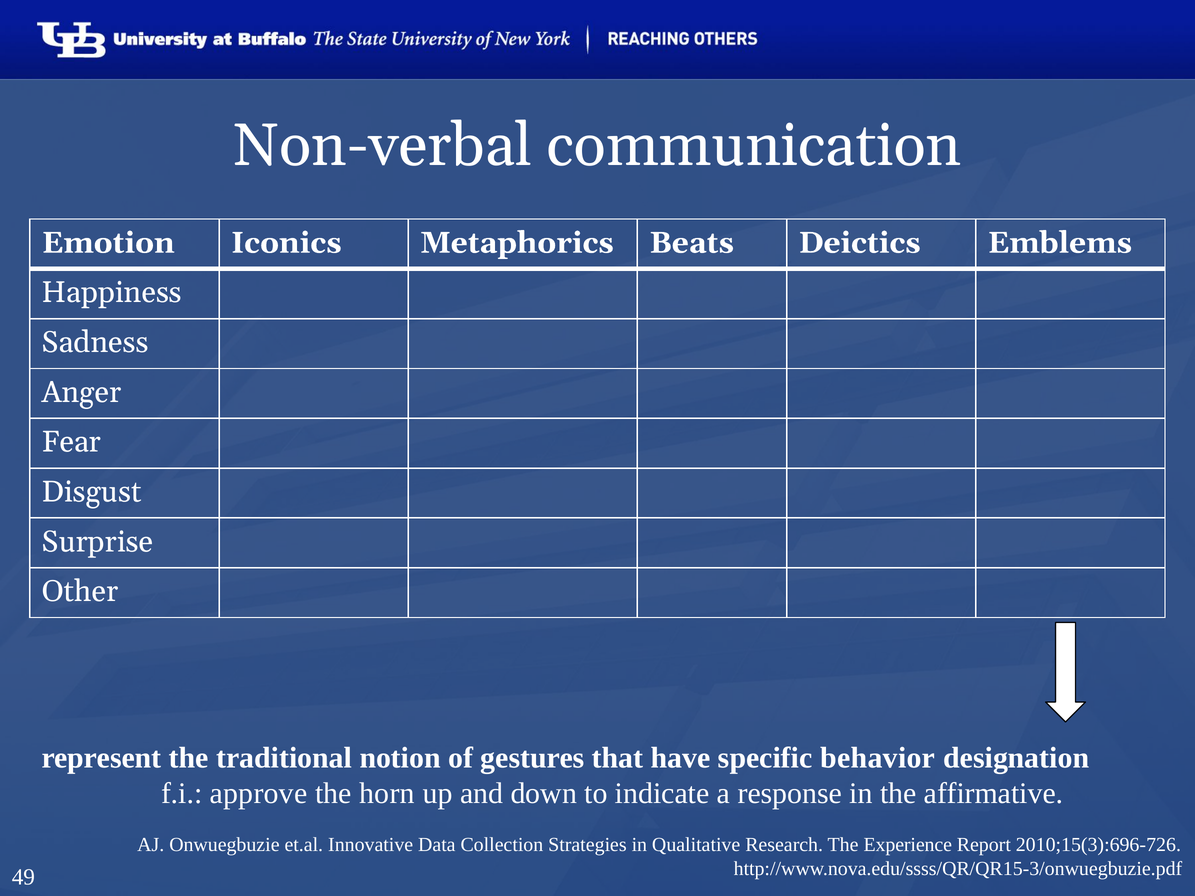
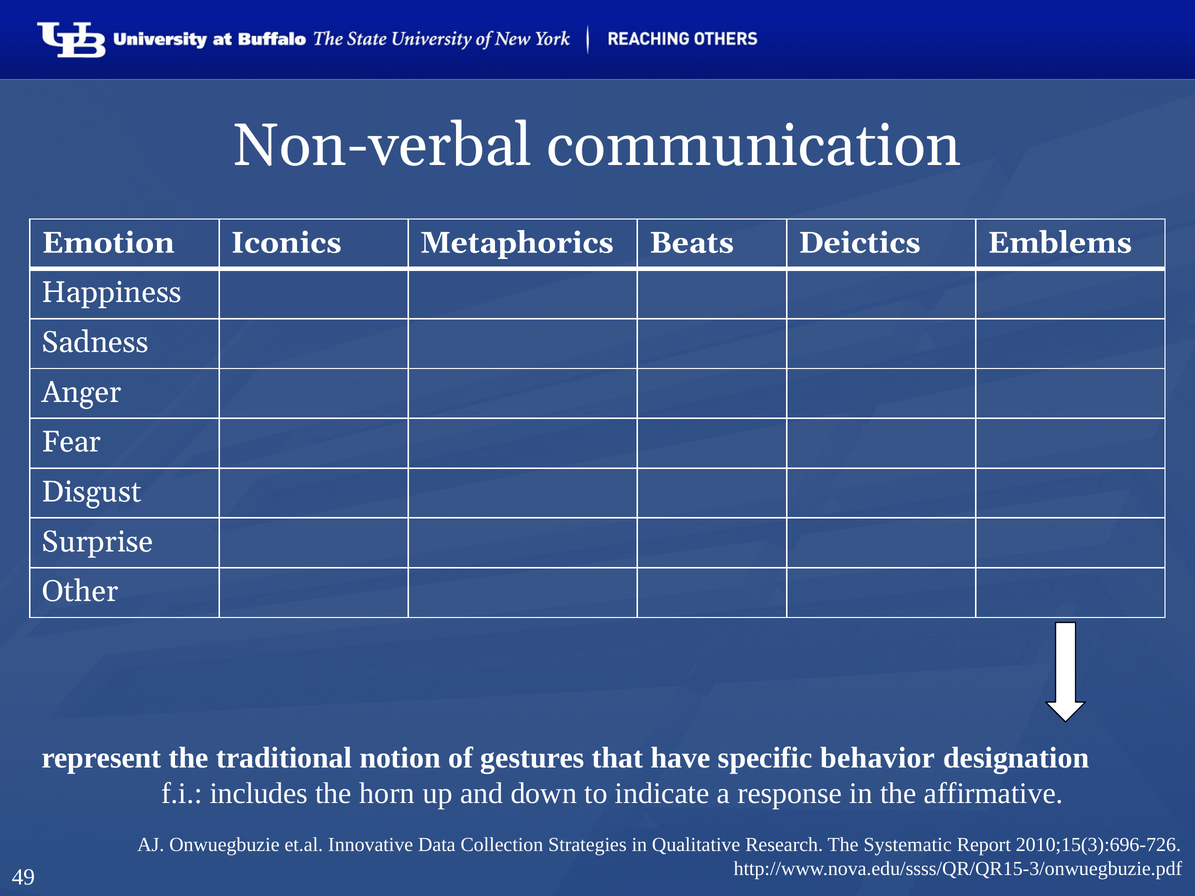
approve: approve -> includes
Experience: Experience -> Systematic
